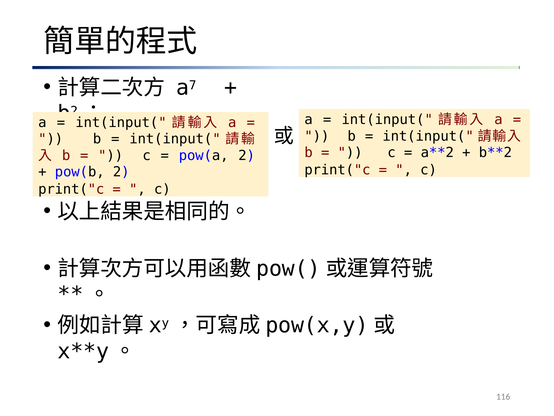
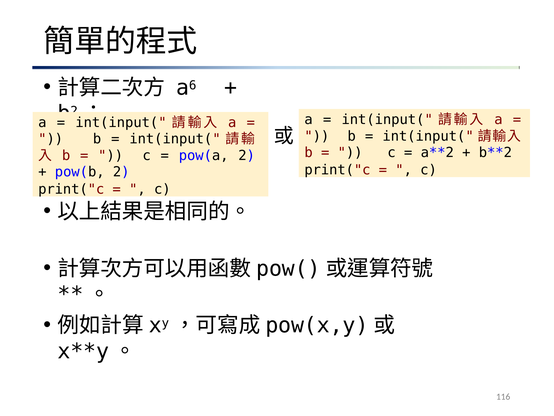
7: 7 -> 6
